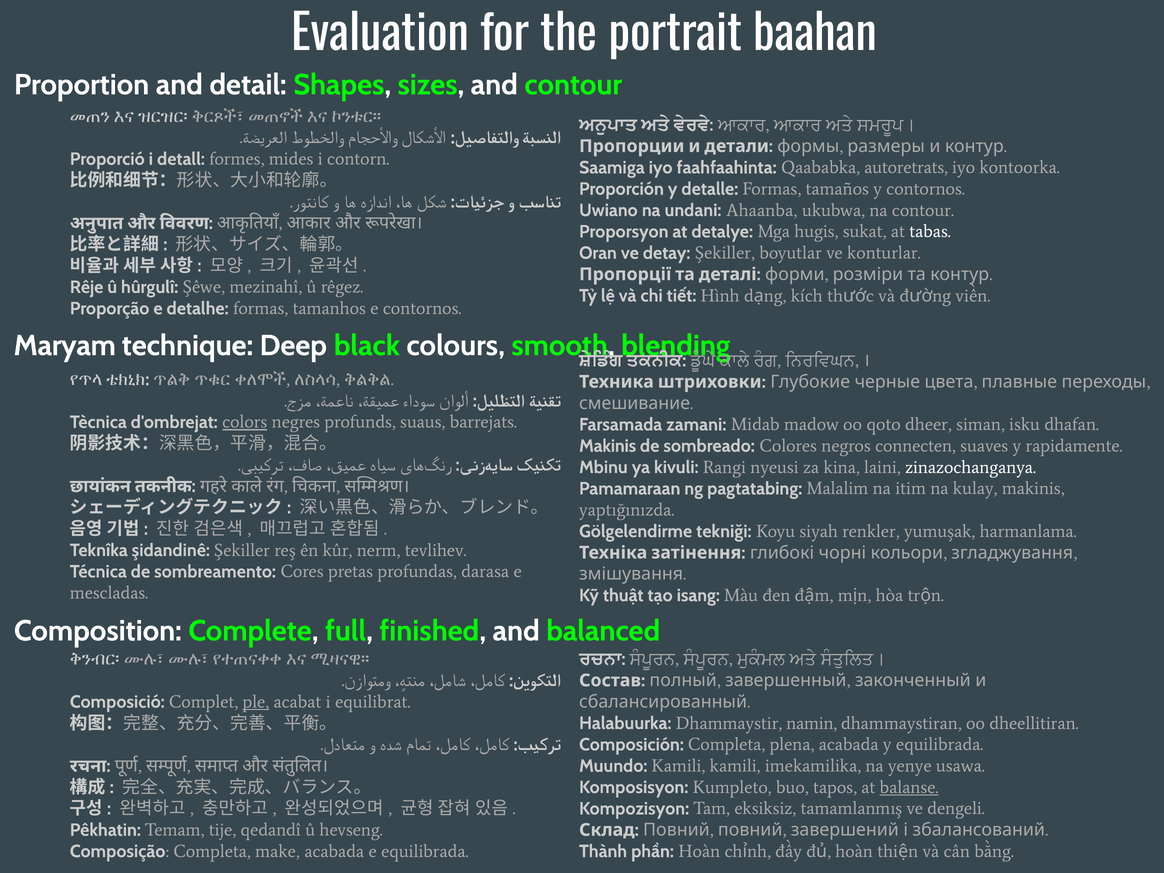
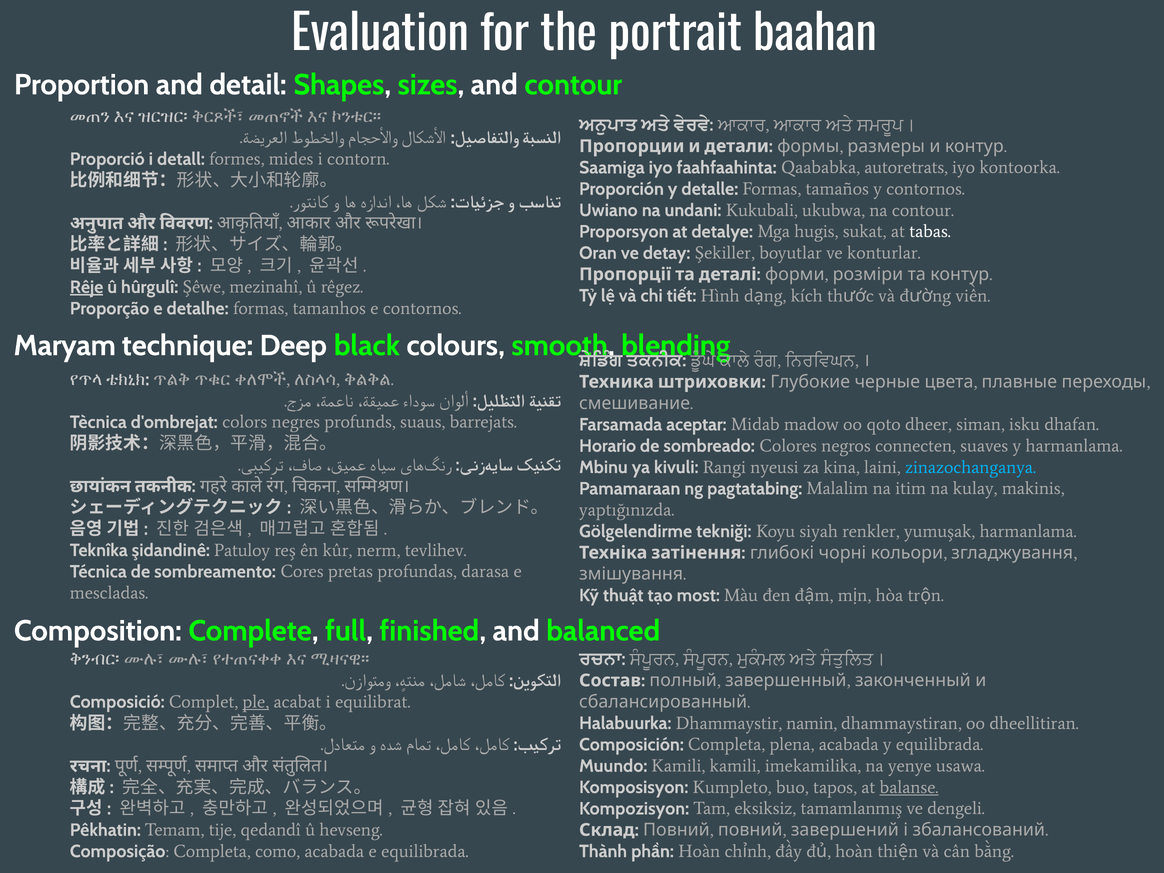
Ahaanba: Ahaanba -> Kukubali
Rêje underline: none -> present
colors underline: present -> none
zamani: zamani -> aceptar
Makinis at (608, 446): Makinis -> Horario
y rapidamente: rapidamente -> harmanlama
zinazochanganya colour: white -> light blue
şidandinê Şekiller: Şekiller -> Patuloy
isang: isang -> most
make: make -> como
